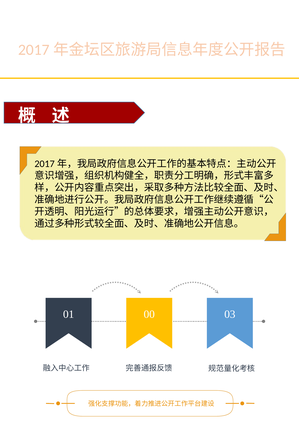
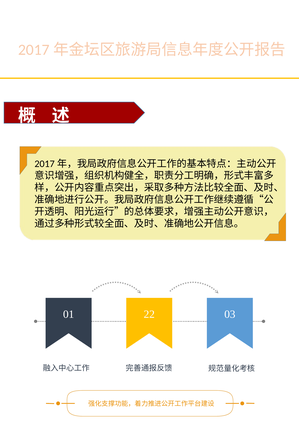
00: 00 -> 22
